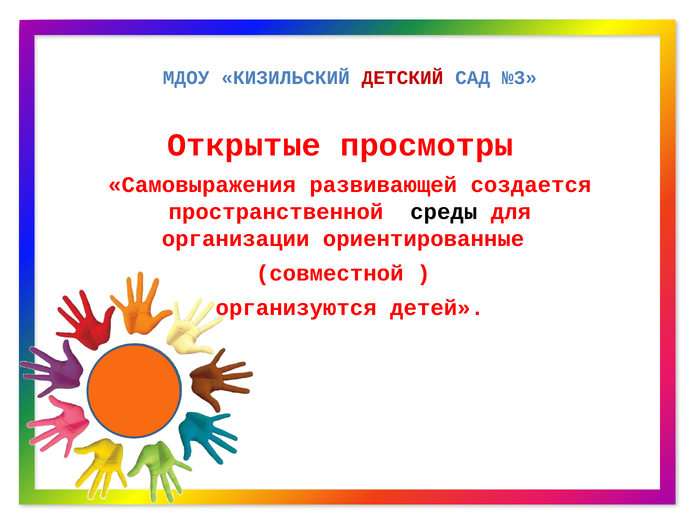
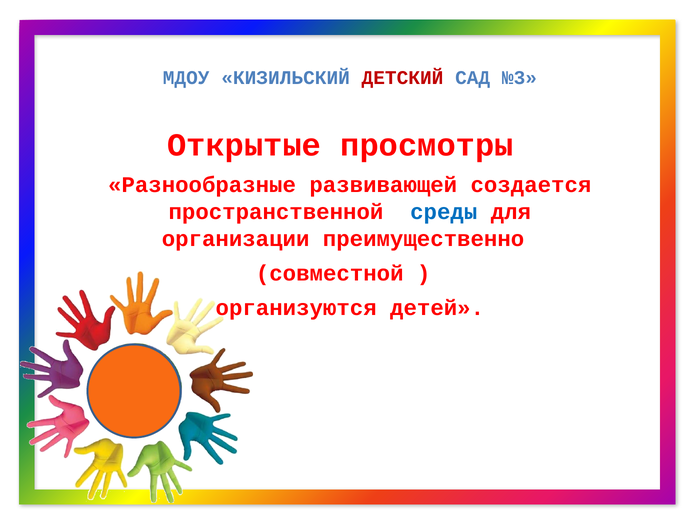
Самовыражения: Самовыражения -> Разнообразные
среды colour: black -> blue
ориентированные: ориентированные -> преимущественно
